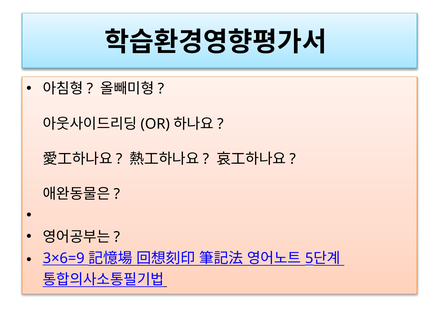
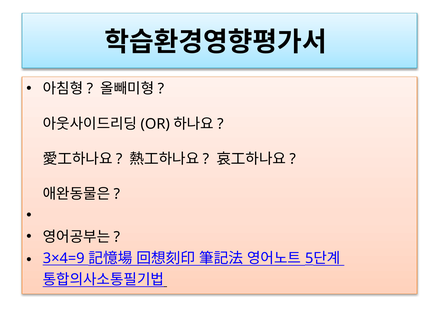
3×6=9: 3×6=9 -> 3×4=9
